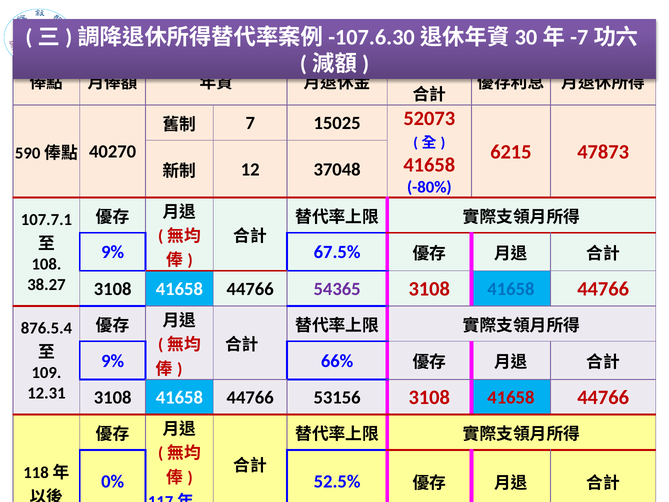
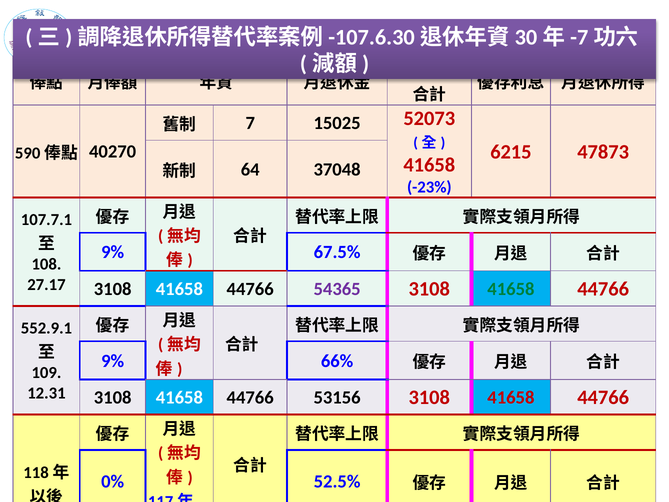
12: 12 -> 64
-80%: -80% -> -23%
38.27: 38.27 -> 27.17
41658 at (511, 289) colour: blue -> green
876.5.4: 876.5.4 -> 552.9.1
